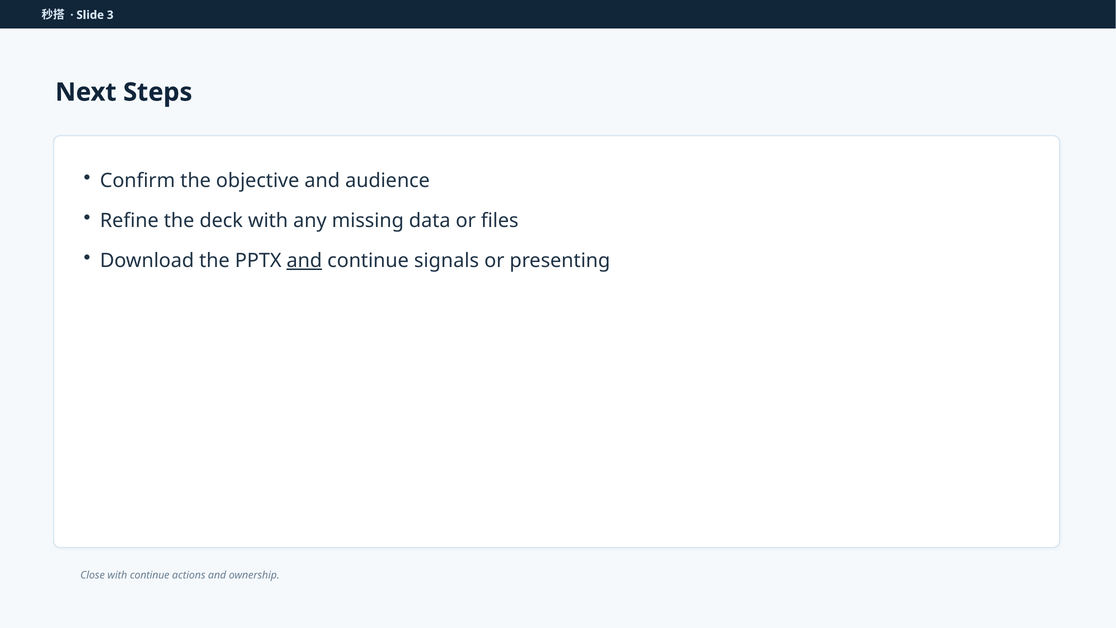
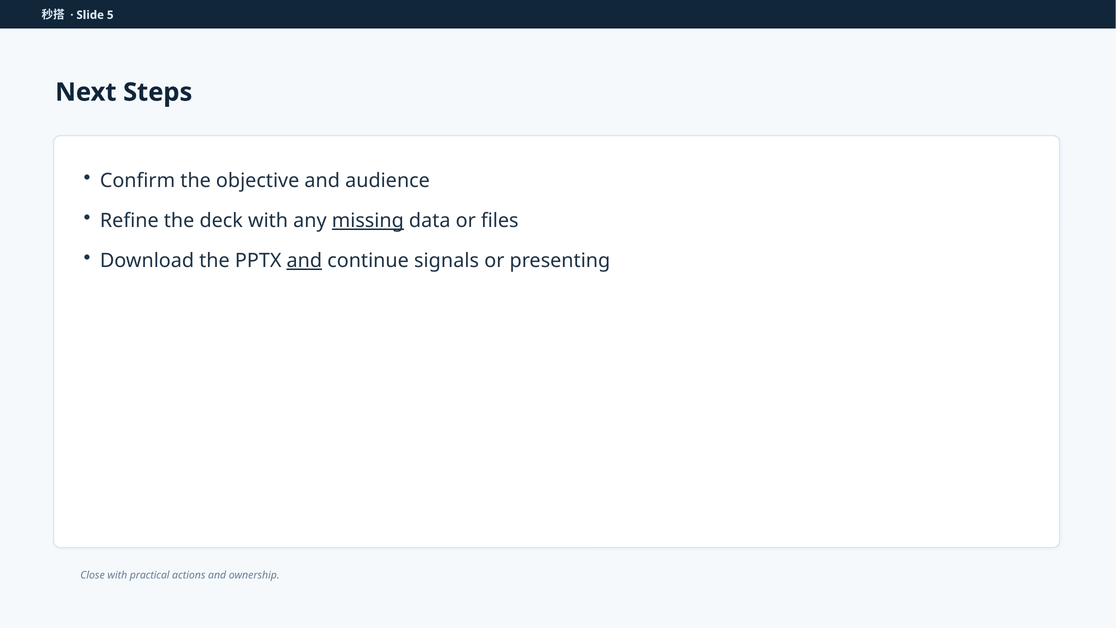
3: 3 -> 5
missing underline: none -> present
with continue: continue -> practical
